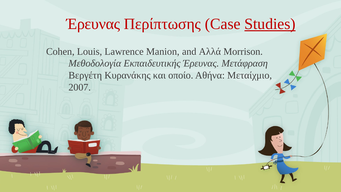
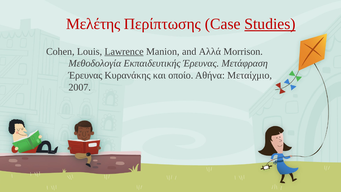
Έρευνας at (93, 24): Έρευνας -> Μελέτης
Lawrence underline: none -> present
Βεργέτη at (85, 75): Βεργέτη -> Έρευνας
